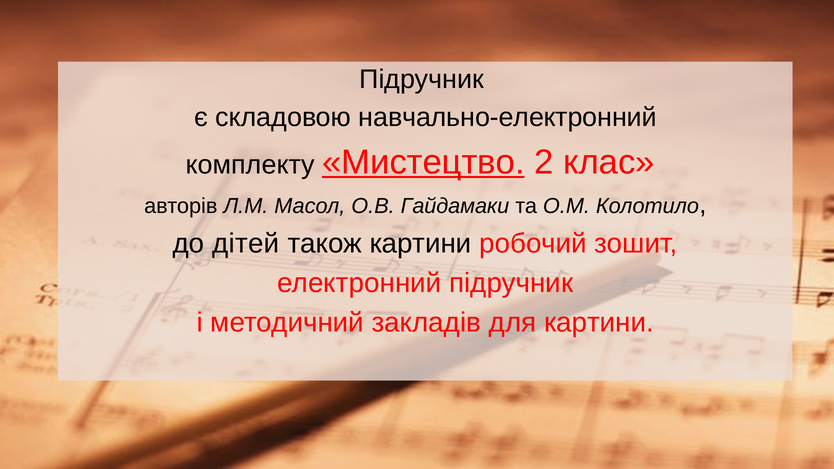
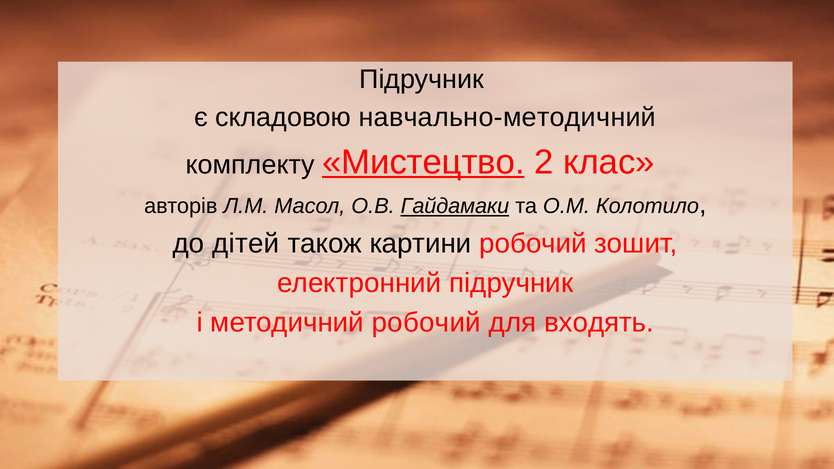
навчально-електронний: навчально-електронний -> навчально-методичний
Гайдамаки underline: none -> present
методичний закладів: закладів -> робочий
для картини: картини -> входять
